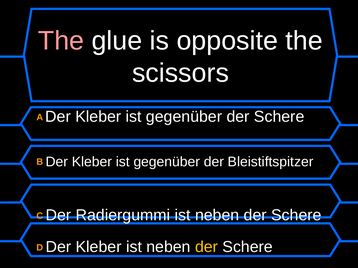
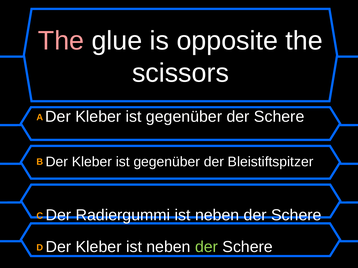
der at (207, 247) colour: yellow -> light green
